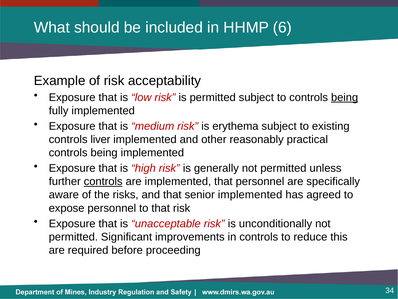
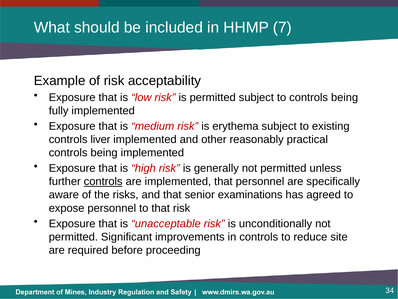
6: 6 -> 7
being at (345, 97) underline: present -> none
senior implemented: implemented -> examinations
this: this -> site
